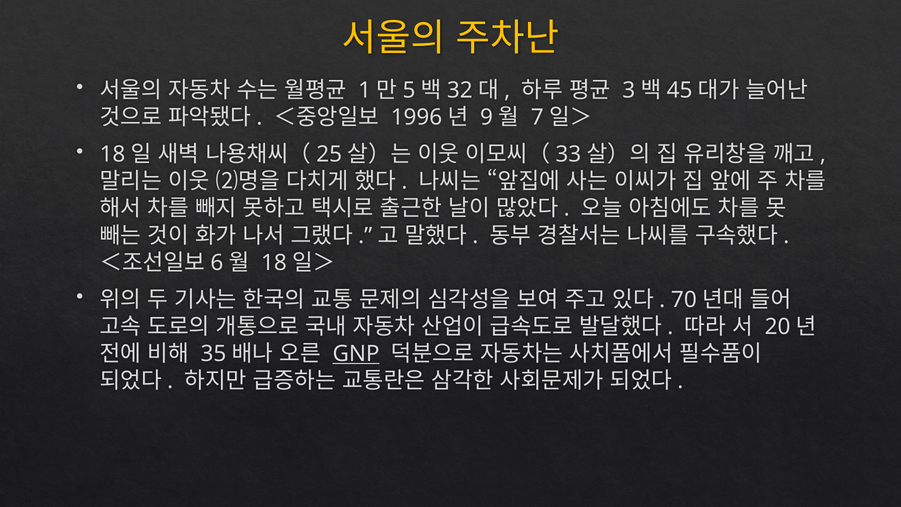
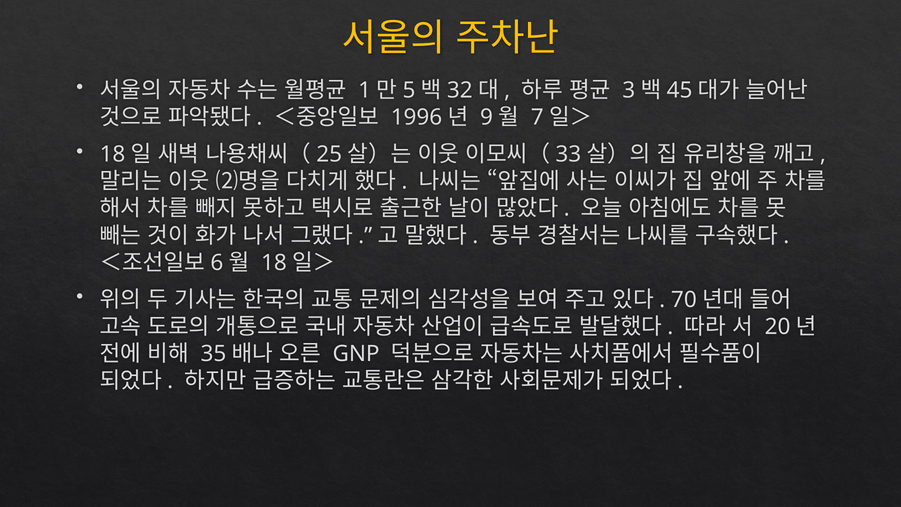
GNP underline: present -> none
